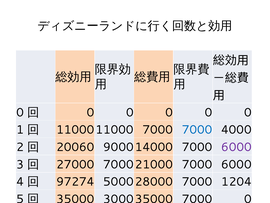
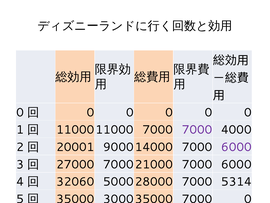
7000 at (197, 129) colour: blue -> purple
20060: 20060 -> 20001
97274: 97274 -> 32060
1204: 1204 -> 5314
